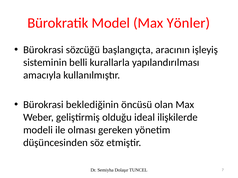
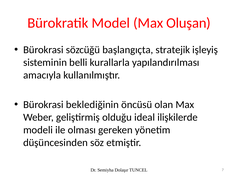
Yönler: Yönler -> Oluşan
aracının: aracının -> stratejik
